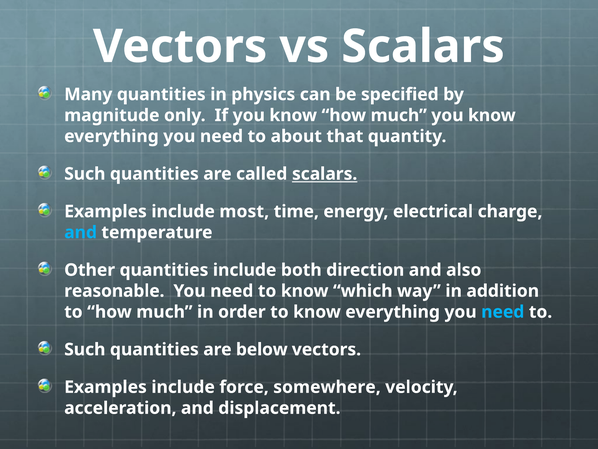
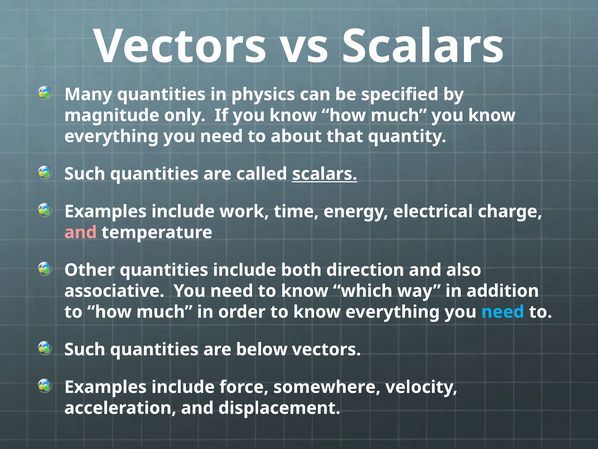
most: most -> work
and at (81, 232) colour: light blue -> pink
reasonable: reasonable -> associative
